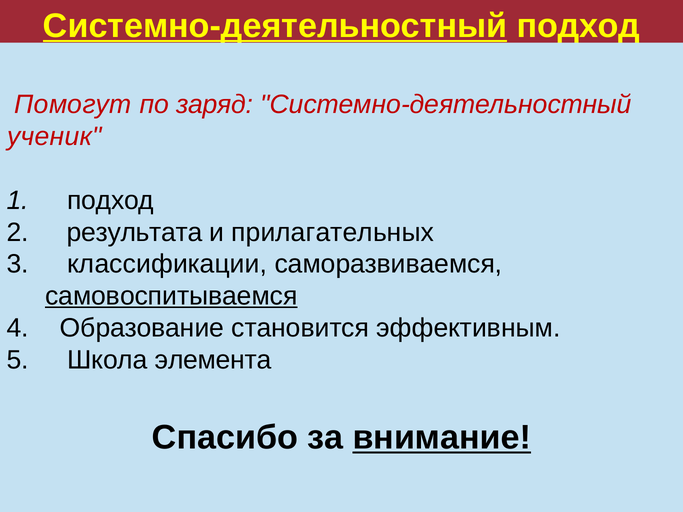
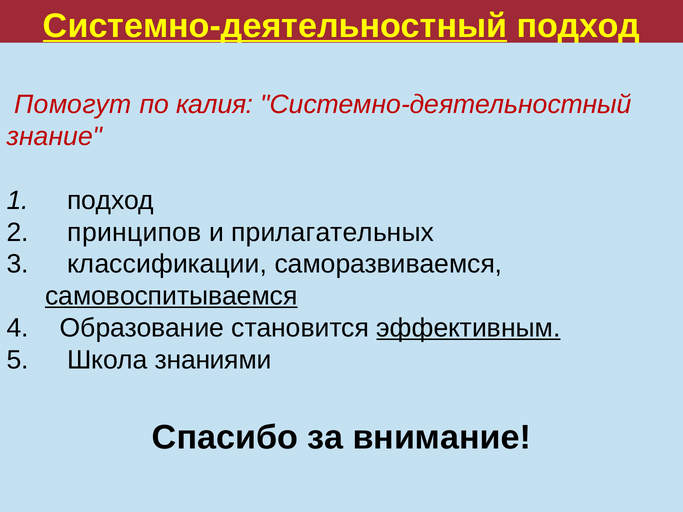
заряд: заряд -> калия
ученик: ученик -> знание
результата: результата -> принципов
эффективным underline: none -> present
элемента: элемента -> знаниями
внимание underline: present -> none
